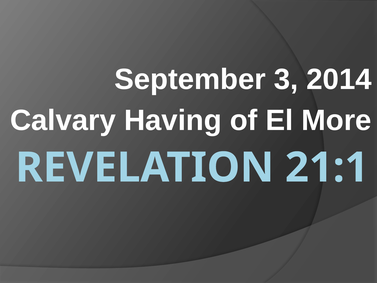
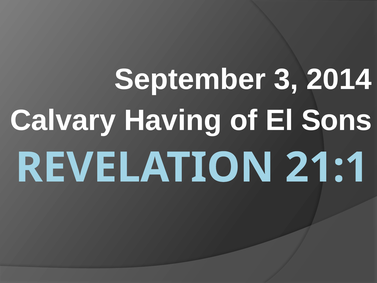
More: More -> Sons
